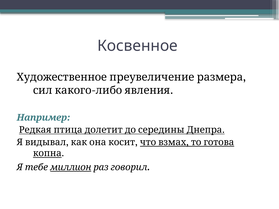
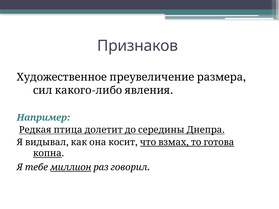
Косвенное: Косвенное -> Признаков
